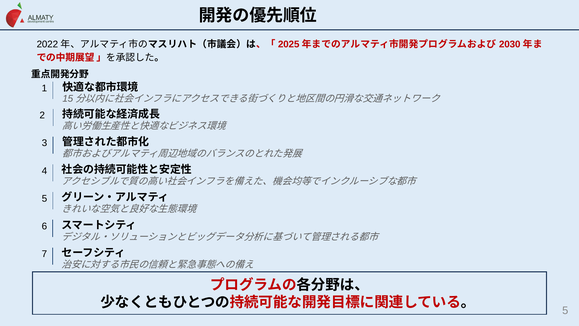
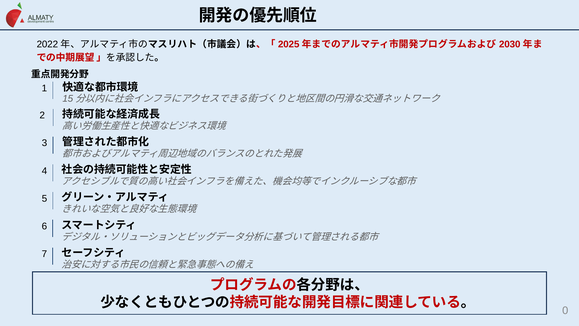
5 at (565, 310): 5 -> 0
